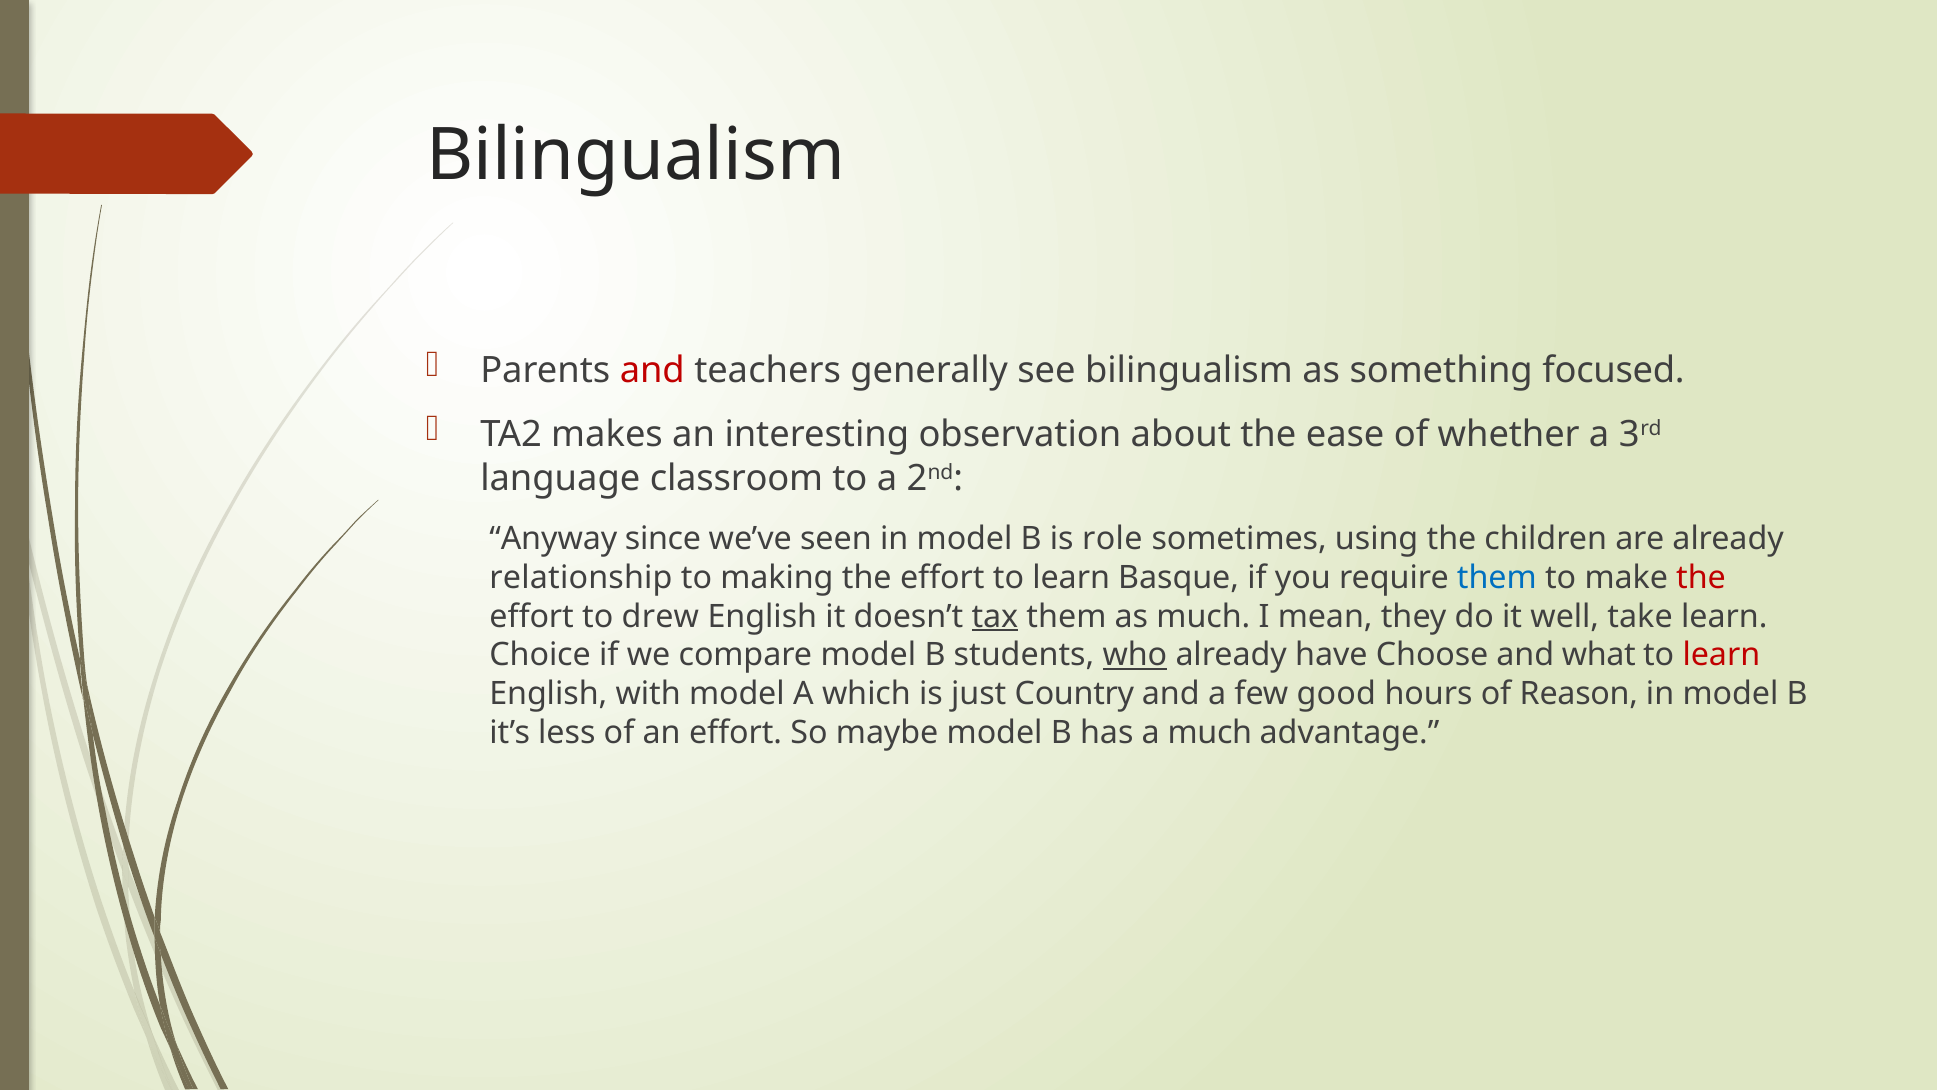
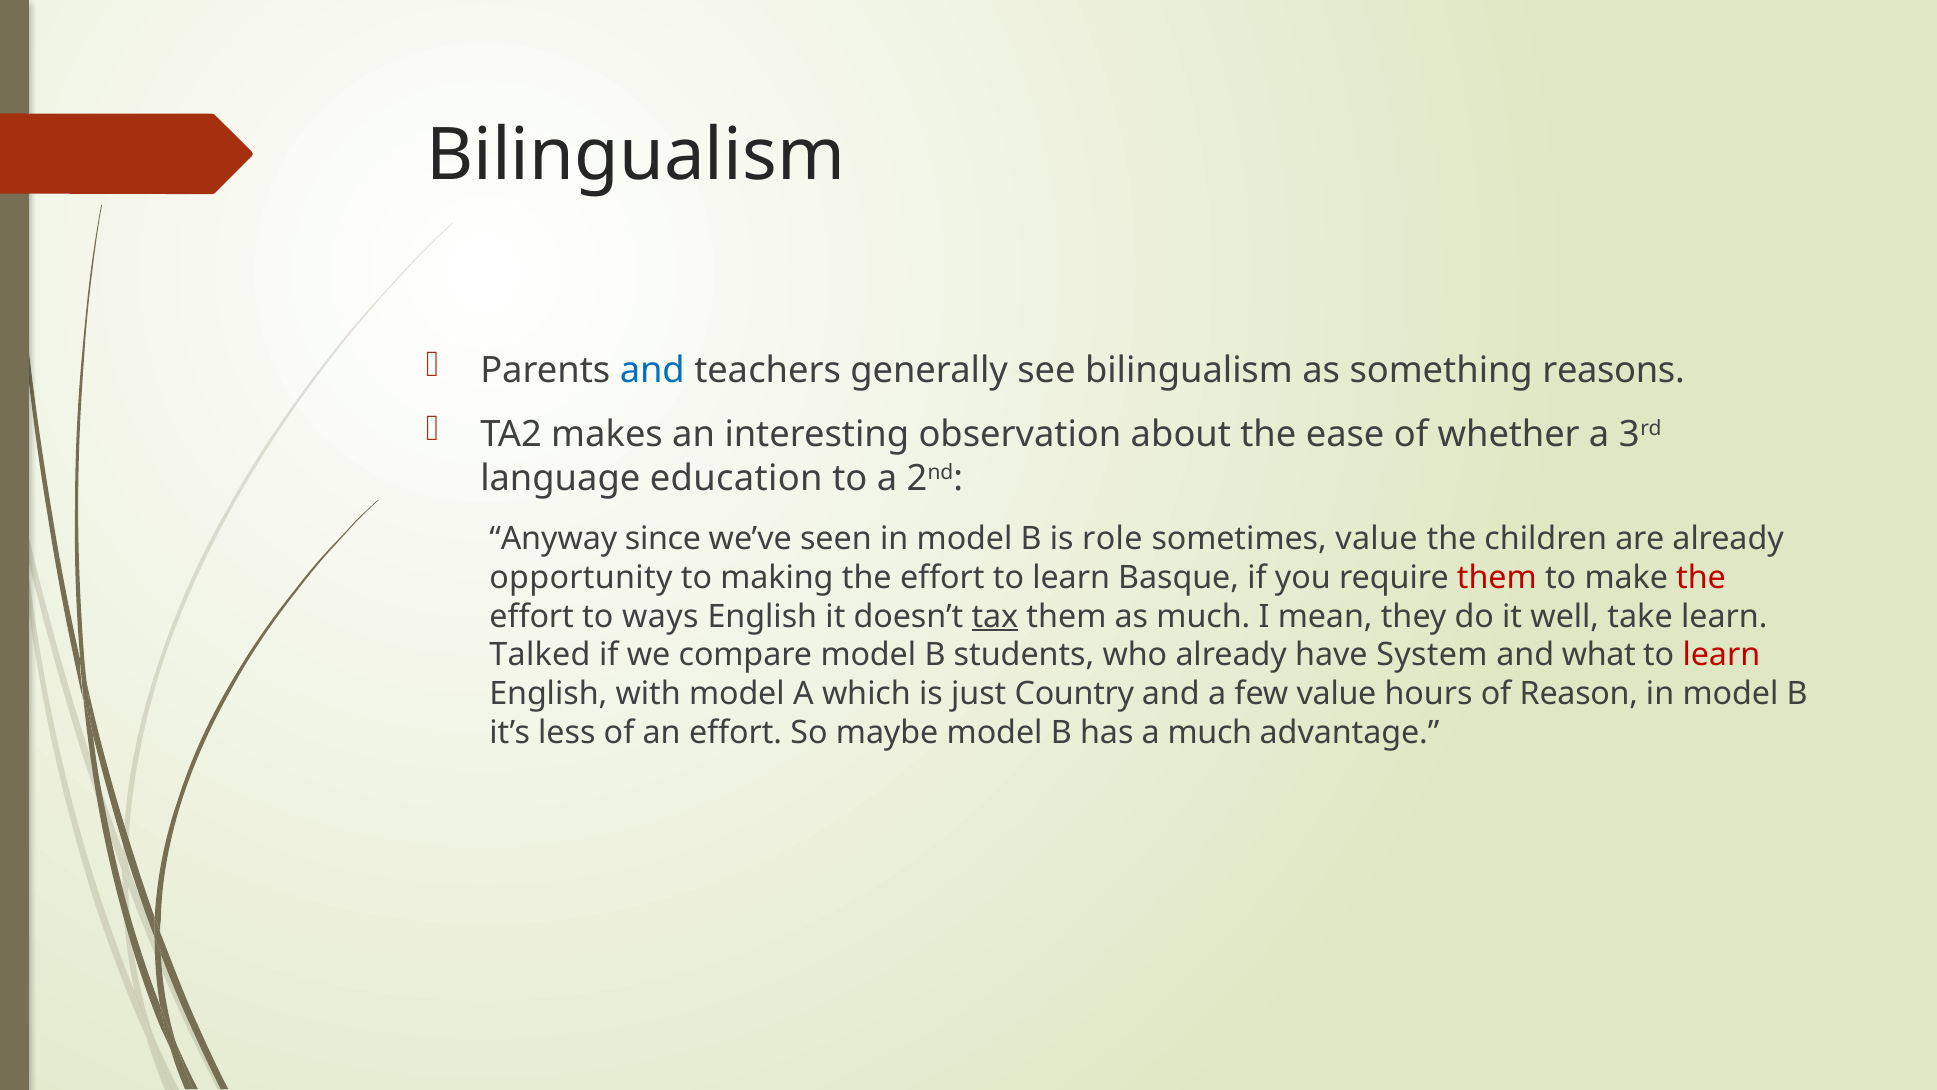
and at (652, 371) colour: red -> blue
focused: focused -> reasons
classroom: classroom -> education
sometimes using: using -> value
relationship: relationship -> opportunity
them at (1497, 578) colour: blue -> red
drew: drew -> ways
Choice: Choice -> Talked
who underline: present -> none
Choose: Choose -> System
few good: good -> value
